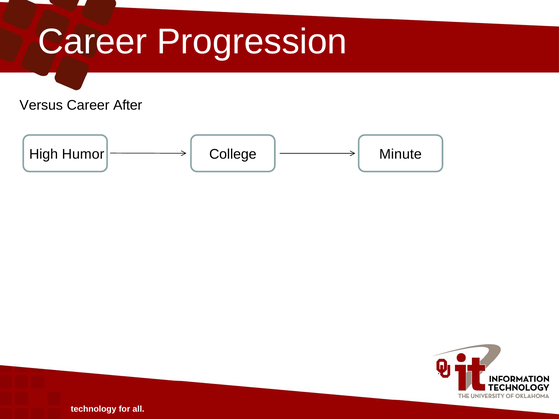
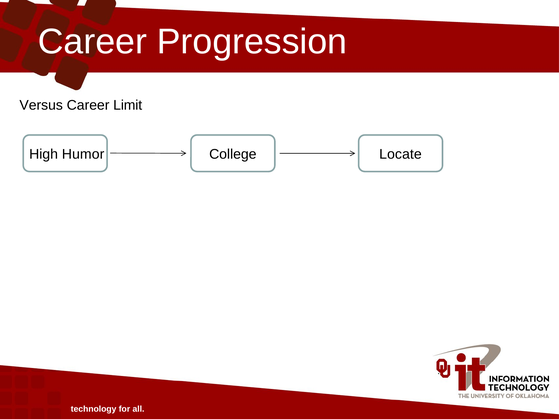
After: After -> Limit
Minute: Minute -> Locate
